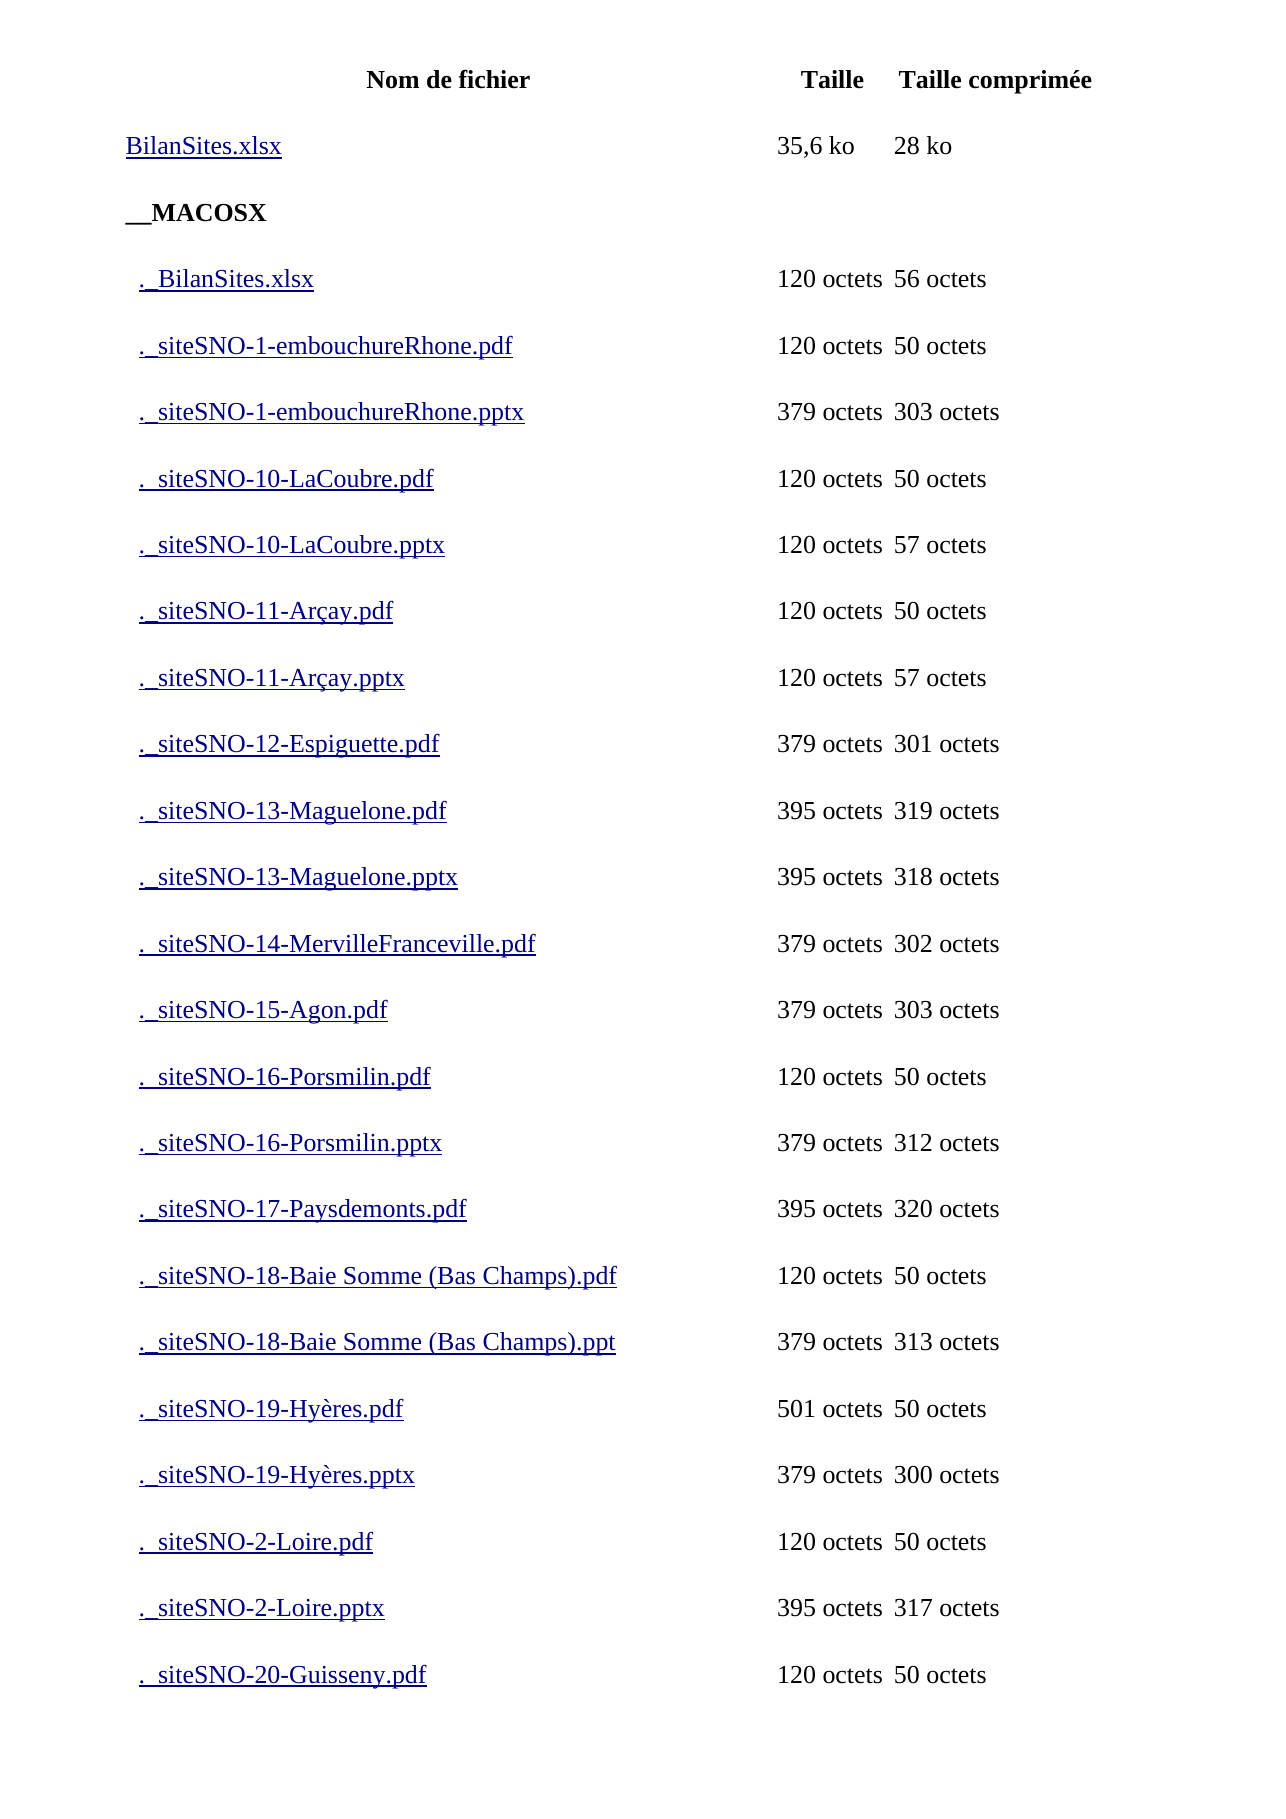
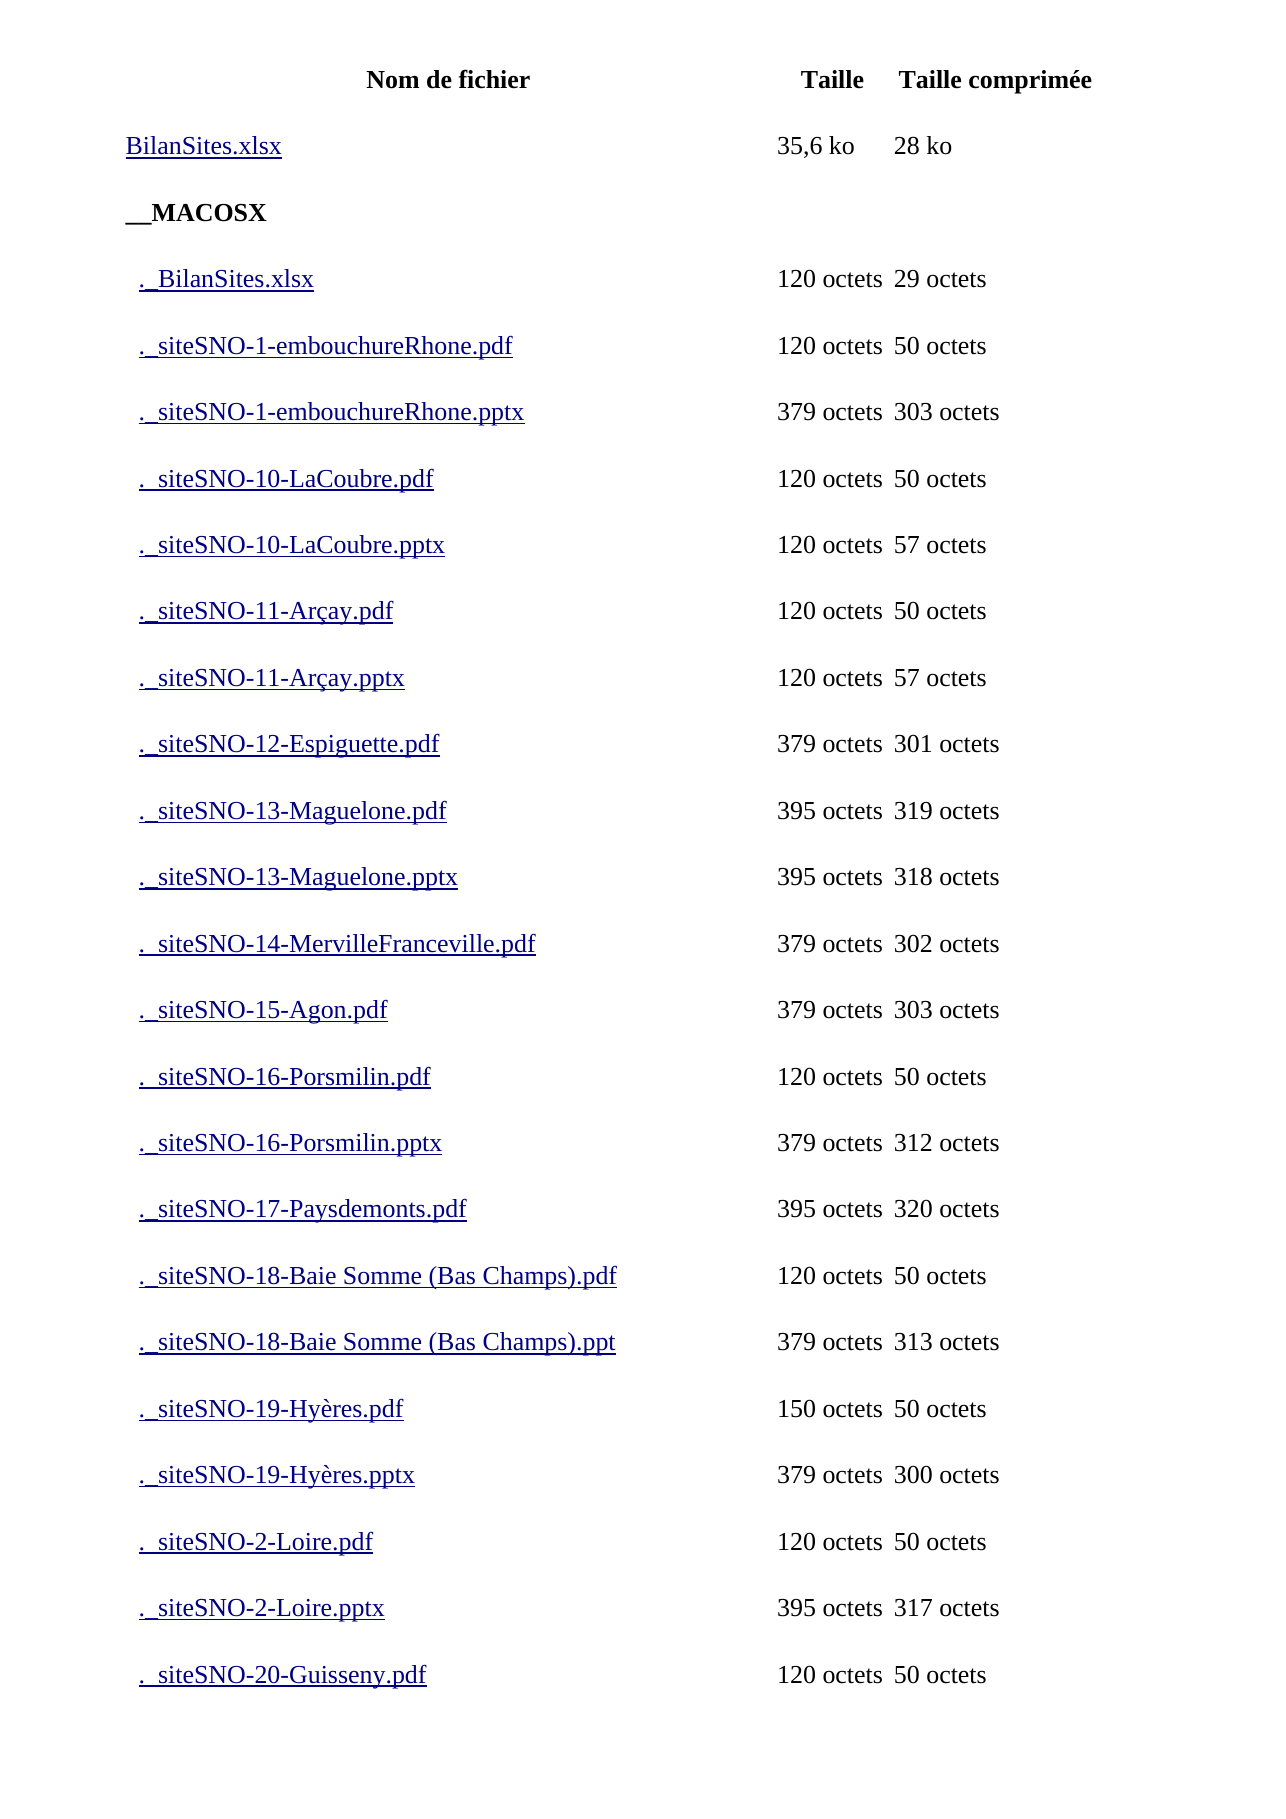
56: 56 -> 29
501: 501 -> 150
